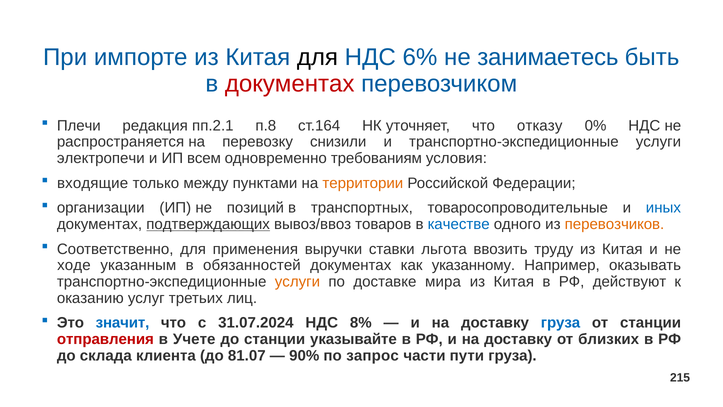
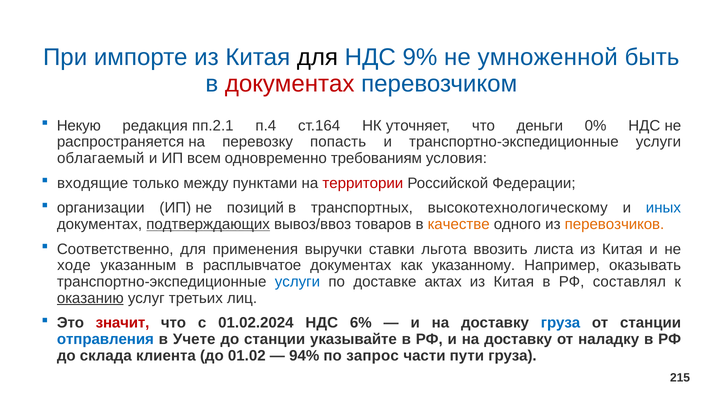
6%: 6% -> 9%
занимаетесь: занимаетесь -> умноженной
Плечи: Плечи -> Некую
п.8: п.8 -> п.4
отказу: отказу -> деньги
снизили: снизили -> попасть
электропечи: электропечи -> облагаемый
территории colour: orange -> red
товаросопроводительные: товаросопроводительные -> высокотехнологическому
качестве colour: blue -> orange
труду: труду -> листа
обязанностей: обязанностей -> расплывчатое
услуги at (297, 282) colour: orange -> blue
мира: мира -> актах
действуют: действуют -> составлял
оказанию underline: none -> present
значит colour: blue -> red
31.07.2024: 31.07.2024 -> 01.02.2024
8%: 8% -> 6%
отправления colour: red -> blue
близких: близких -> наладку
81.07: 81.07 -> 01.02
90%: 90% -> 94%
